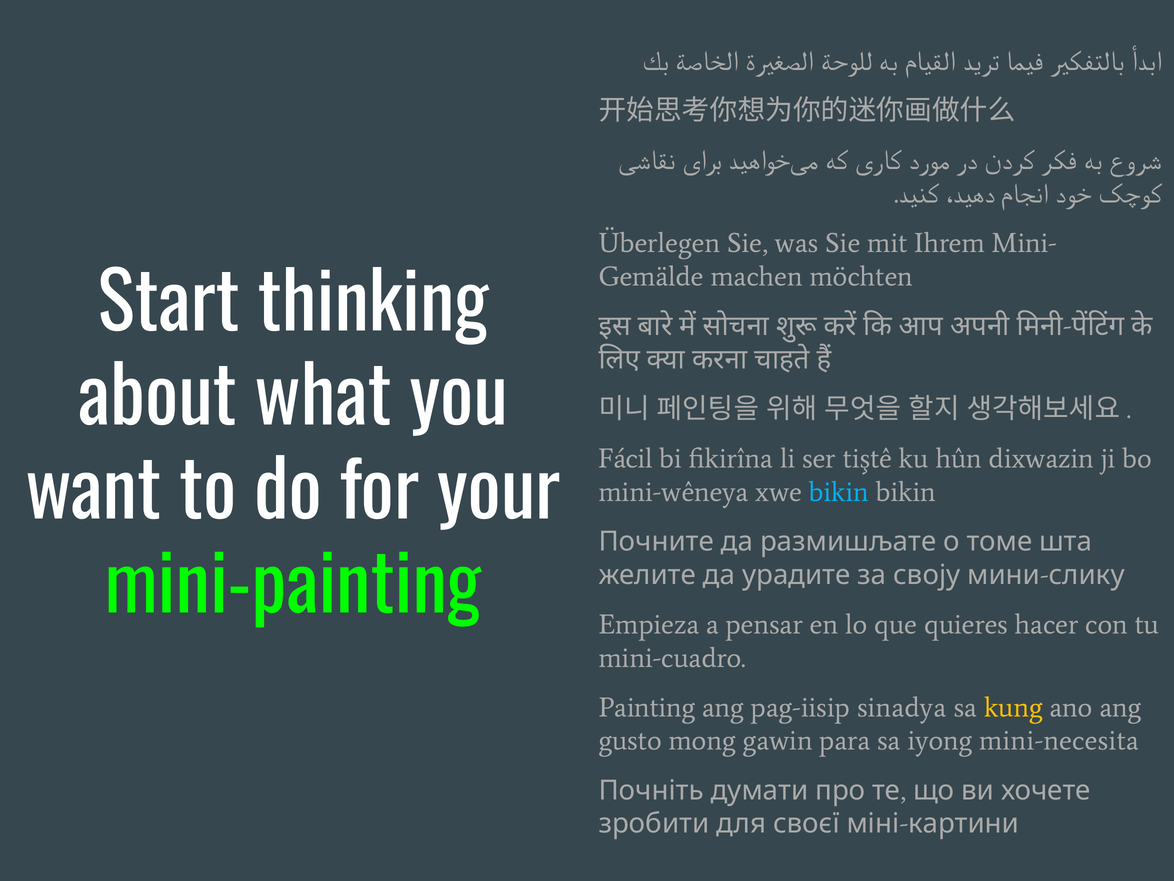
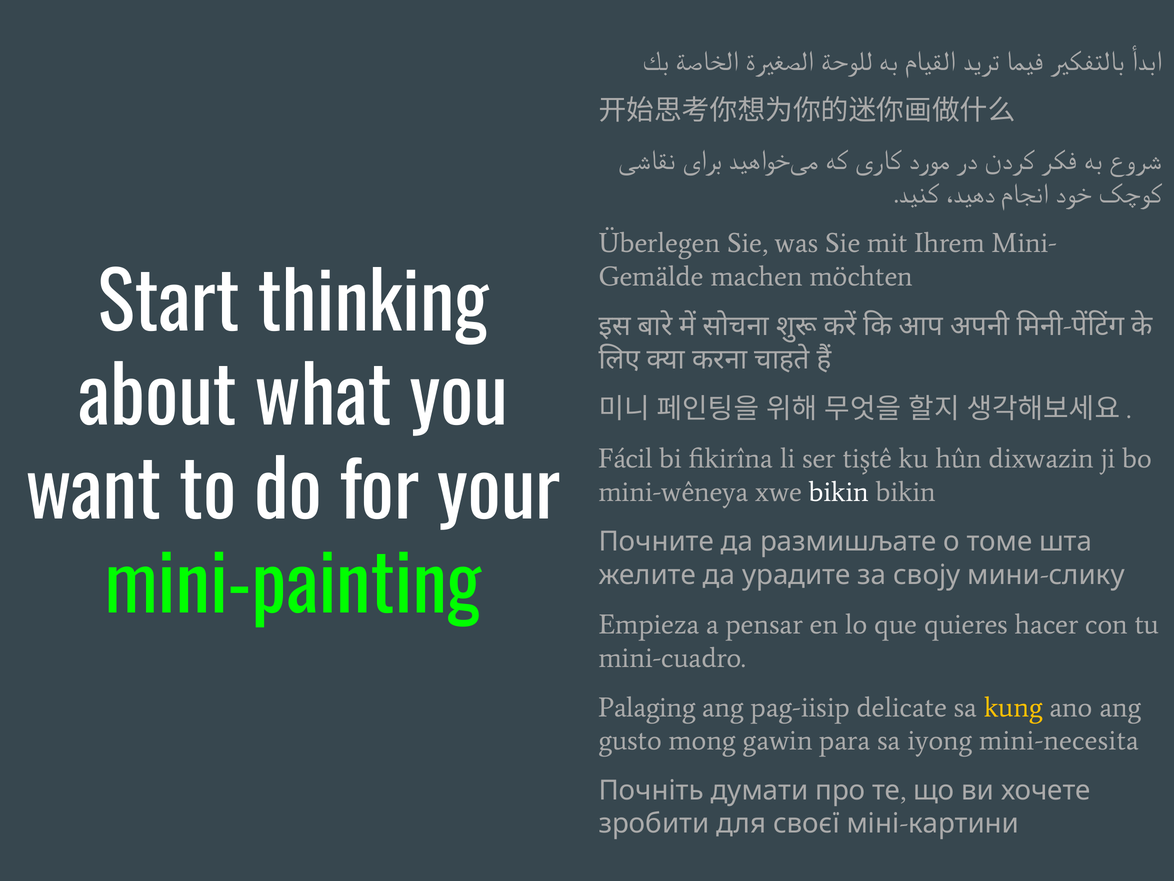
bikin at (839, 492) colour: light blue -> white
Painting: Painting -> Palaging
sinadya: sinadya -> delicate
